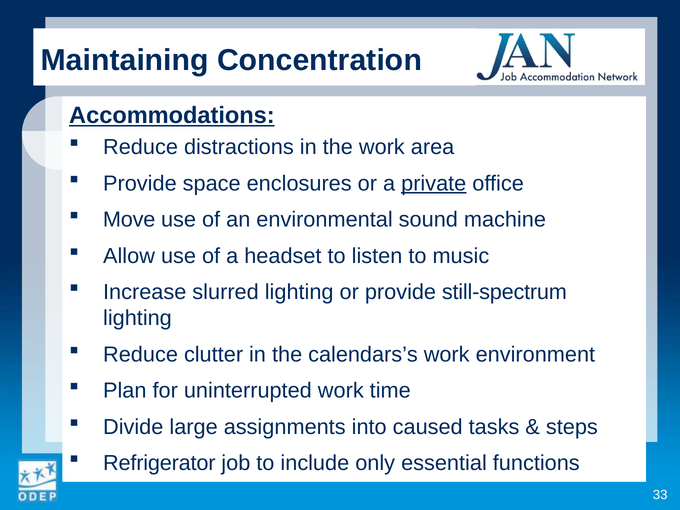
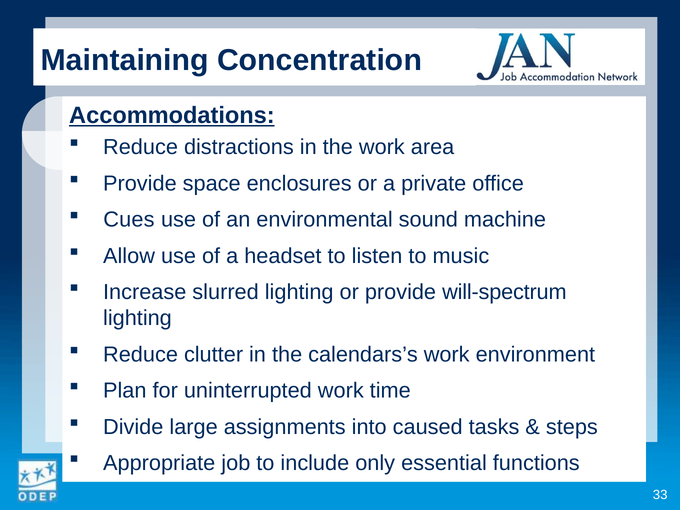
private underline: present -> none
Move: Move -> Cues
still-spectrum: still-spectrum -> will-spectrum
Refrigerator: Refrigerator -> Appropriate
